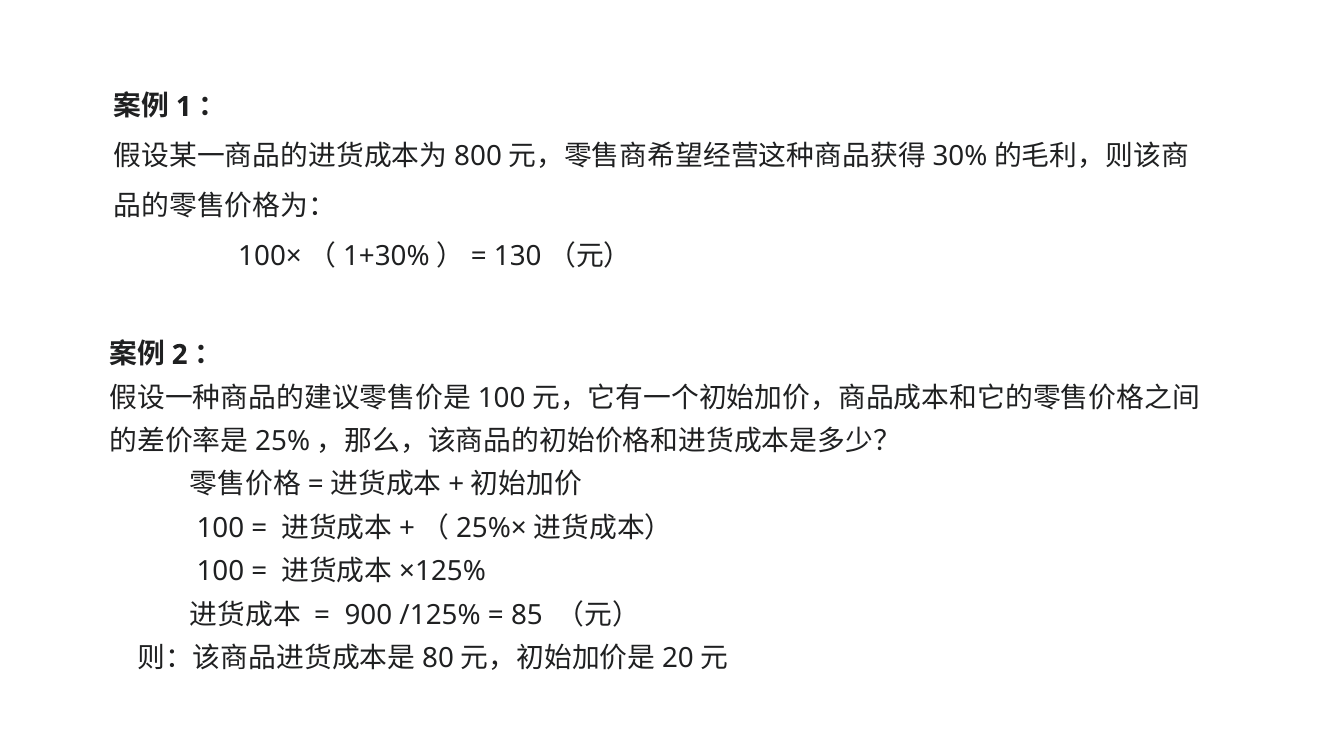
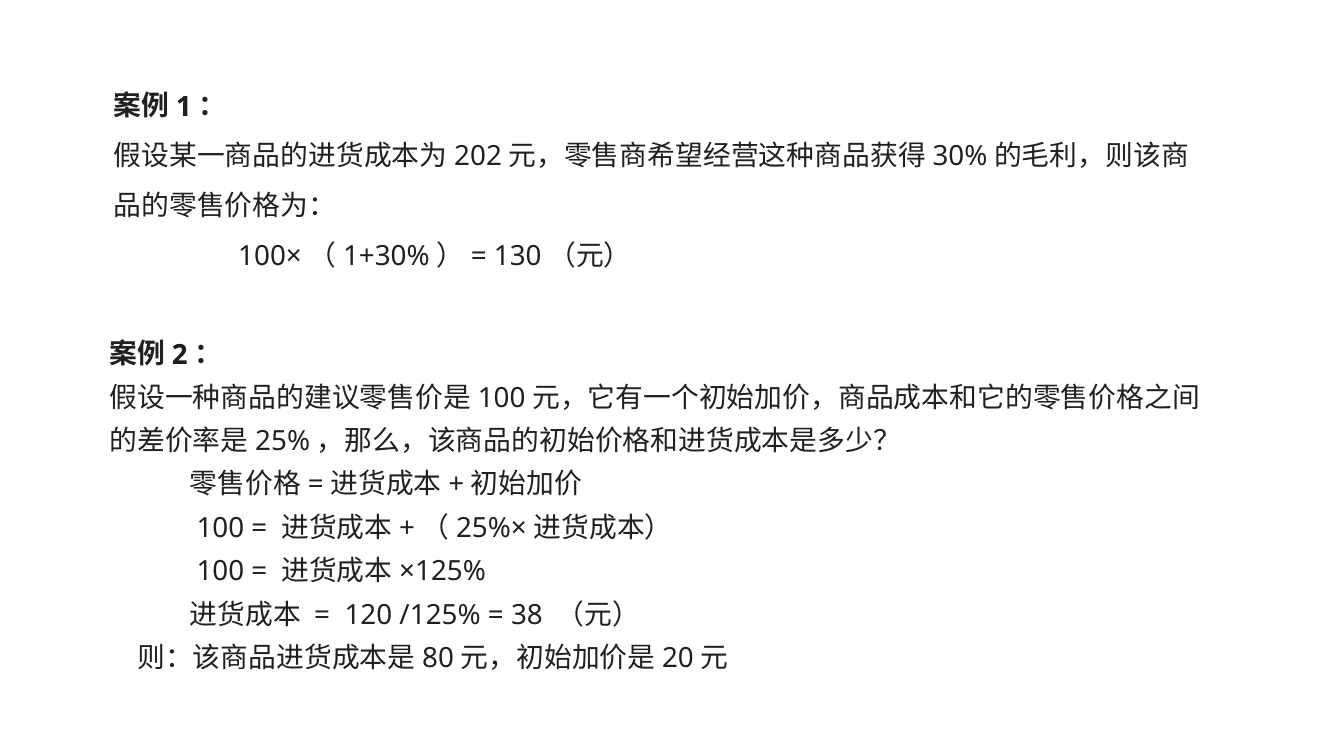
800: 800 -> 202
900: 900 -> 120
85: 85 -> 38
